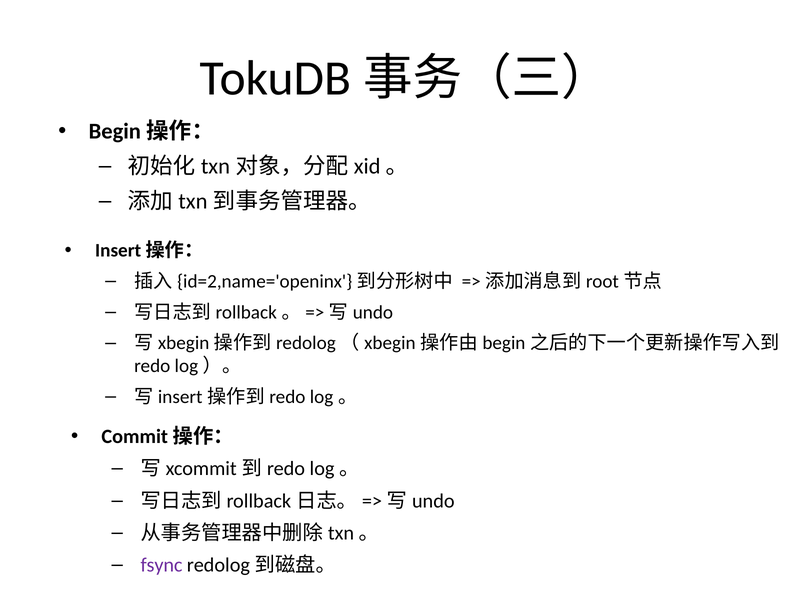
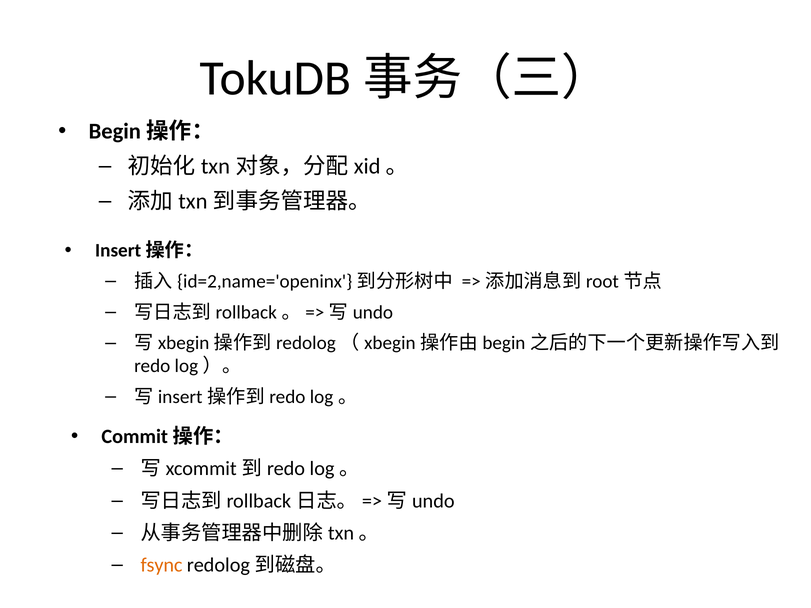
fsync colour: purple -> orange
